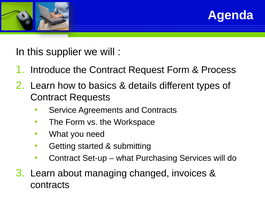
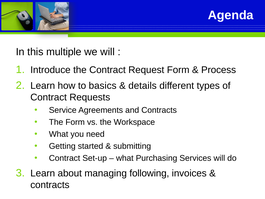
supplier: supplier -> multiple
changed: changed -> following
